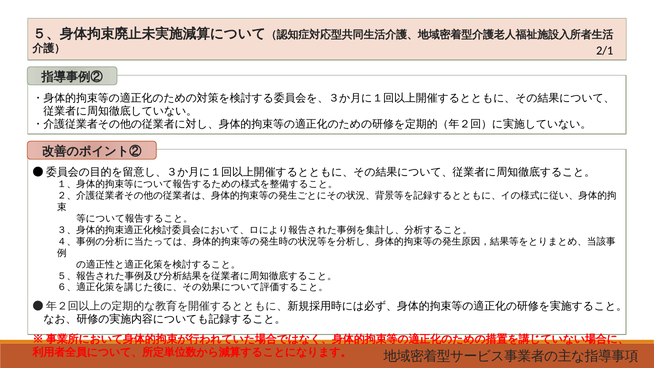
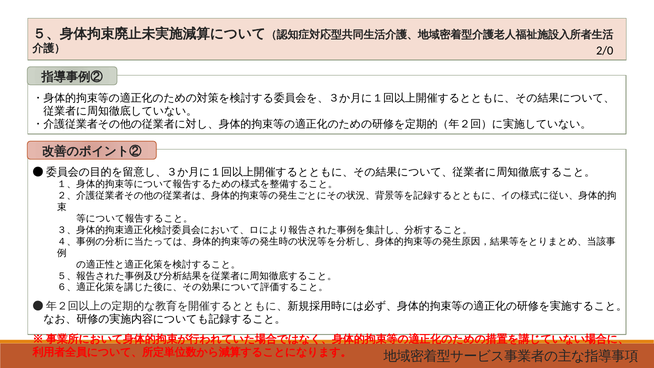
2/1: 2/1 -> 2/0
